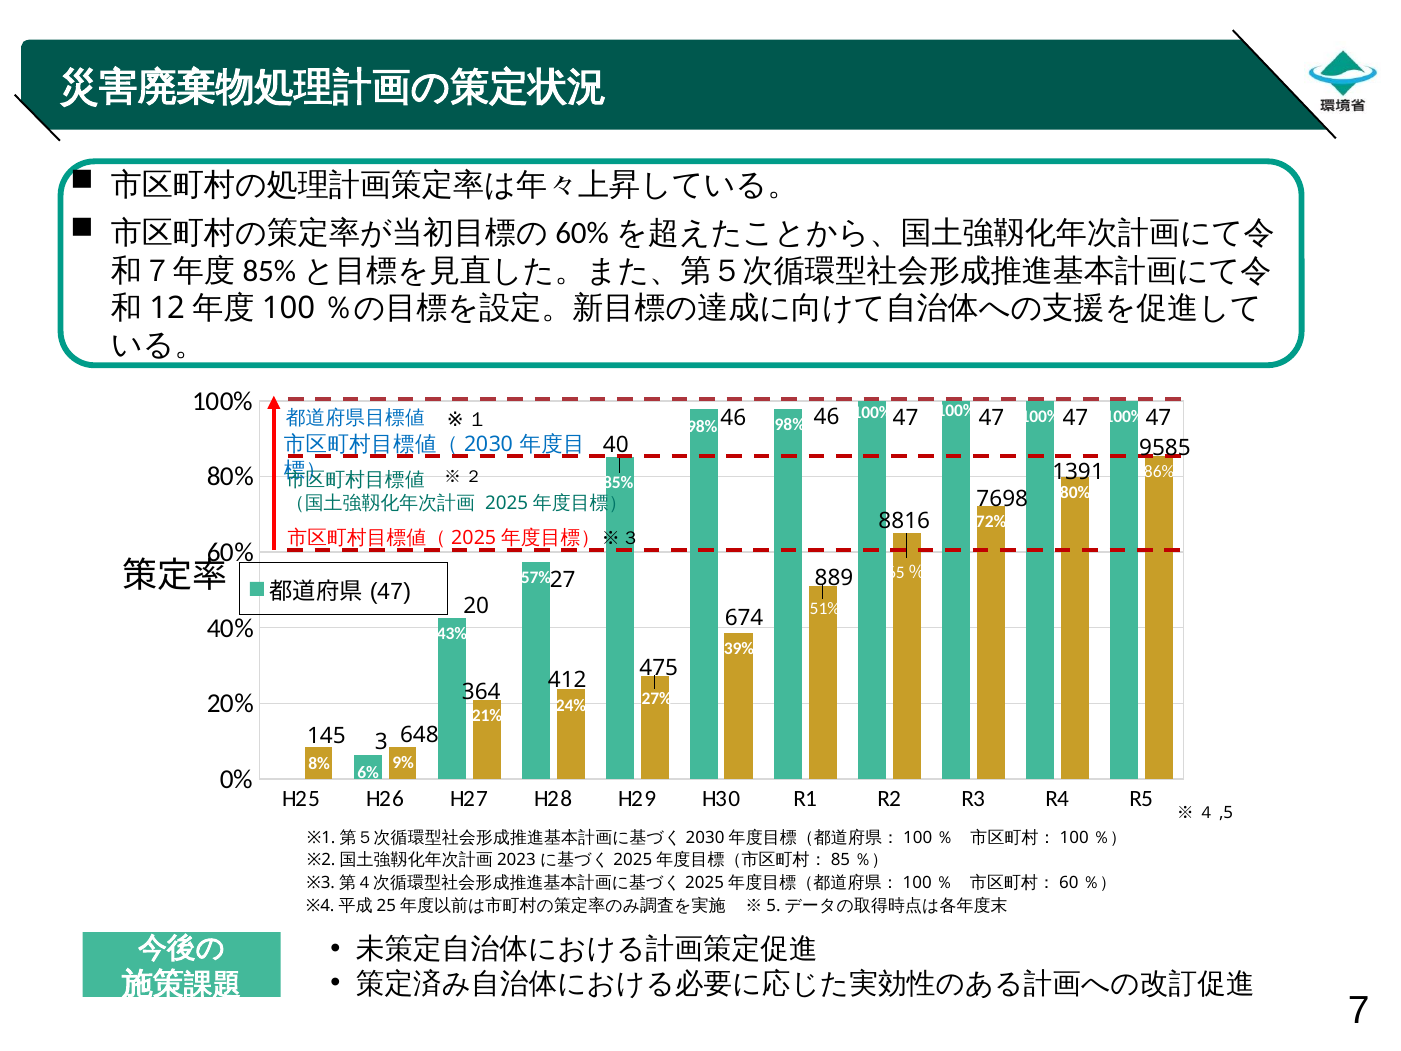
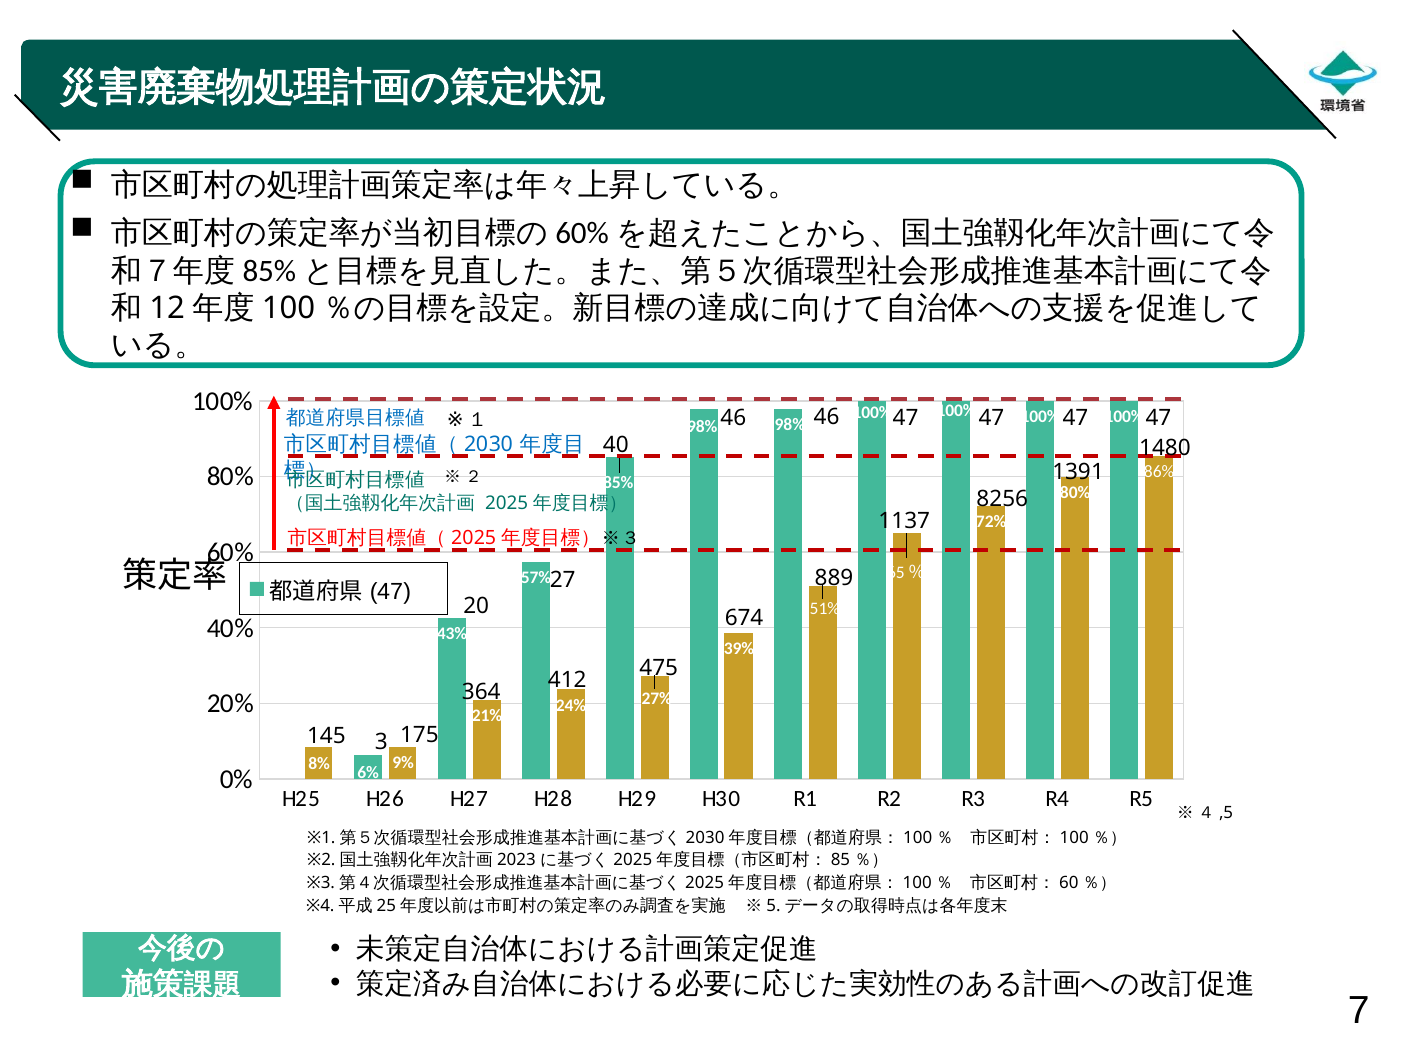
9585: 9585 -> 1480
7698: 7698 -> 8256
8816: 8816 -> 1137
648: 648 -> 175
